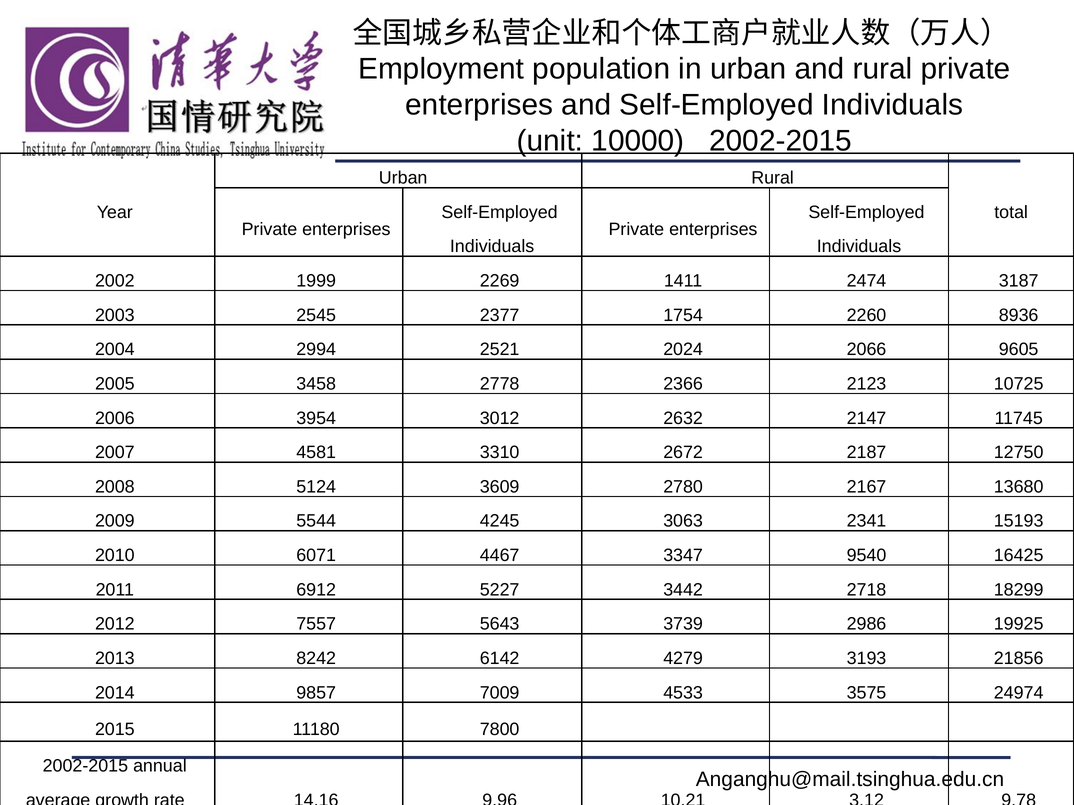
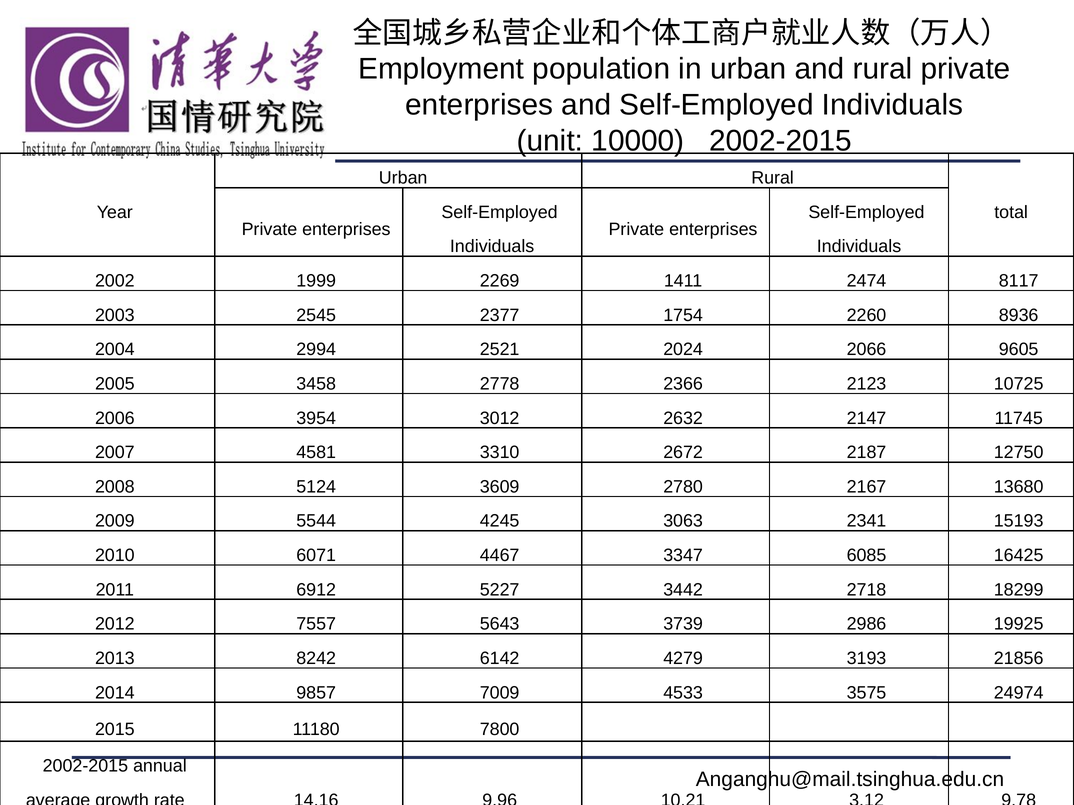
3187: 3187 -> 8117
9540: 9540 -> 6085
